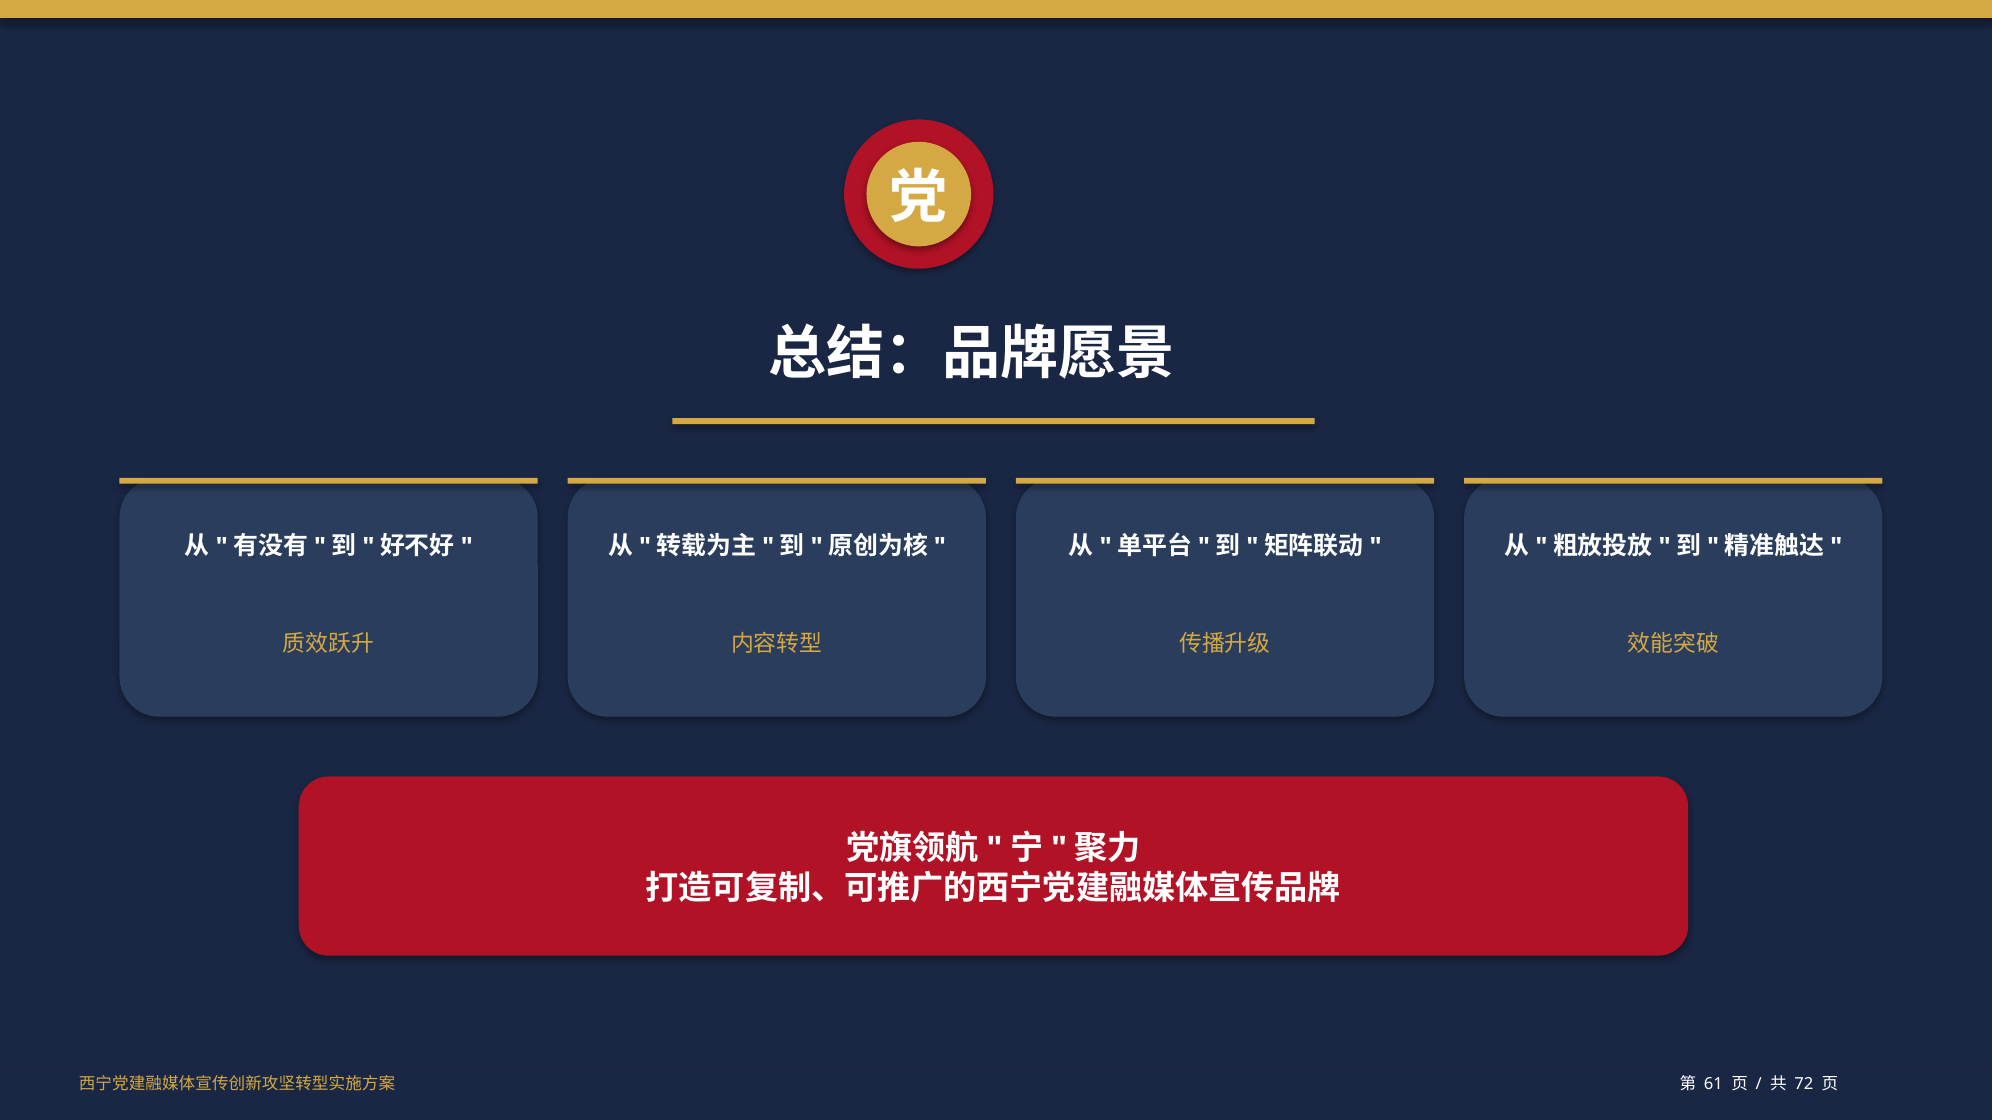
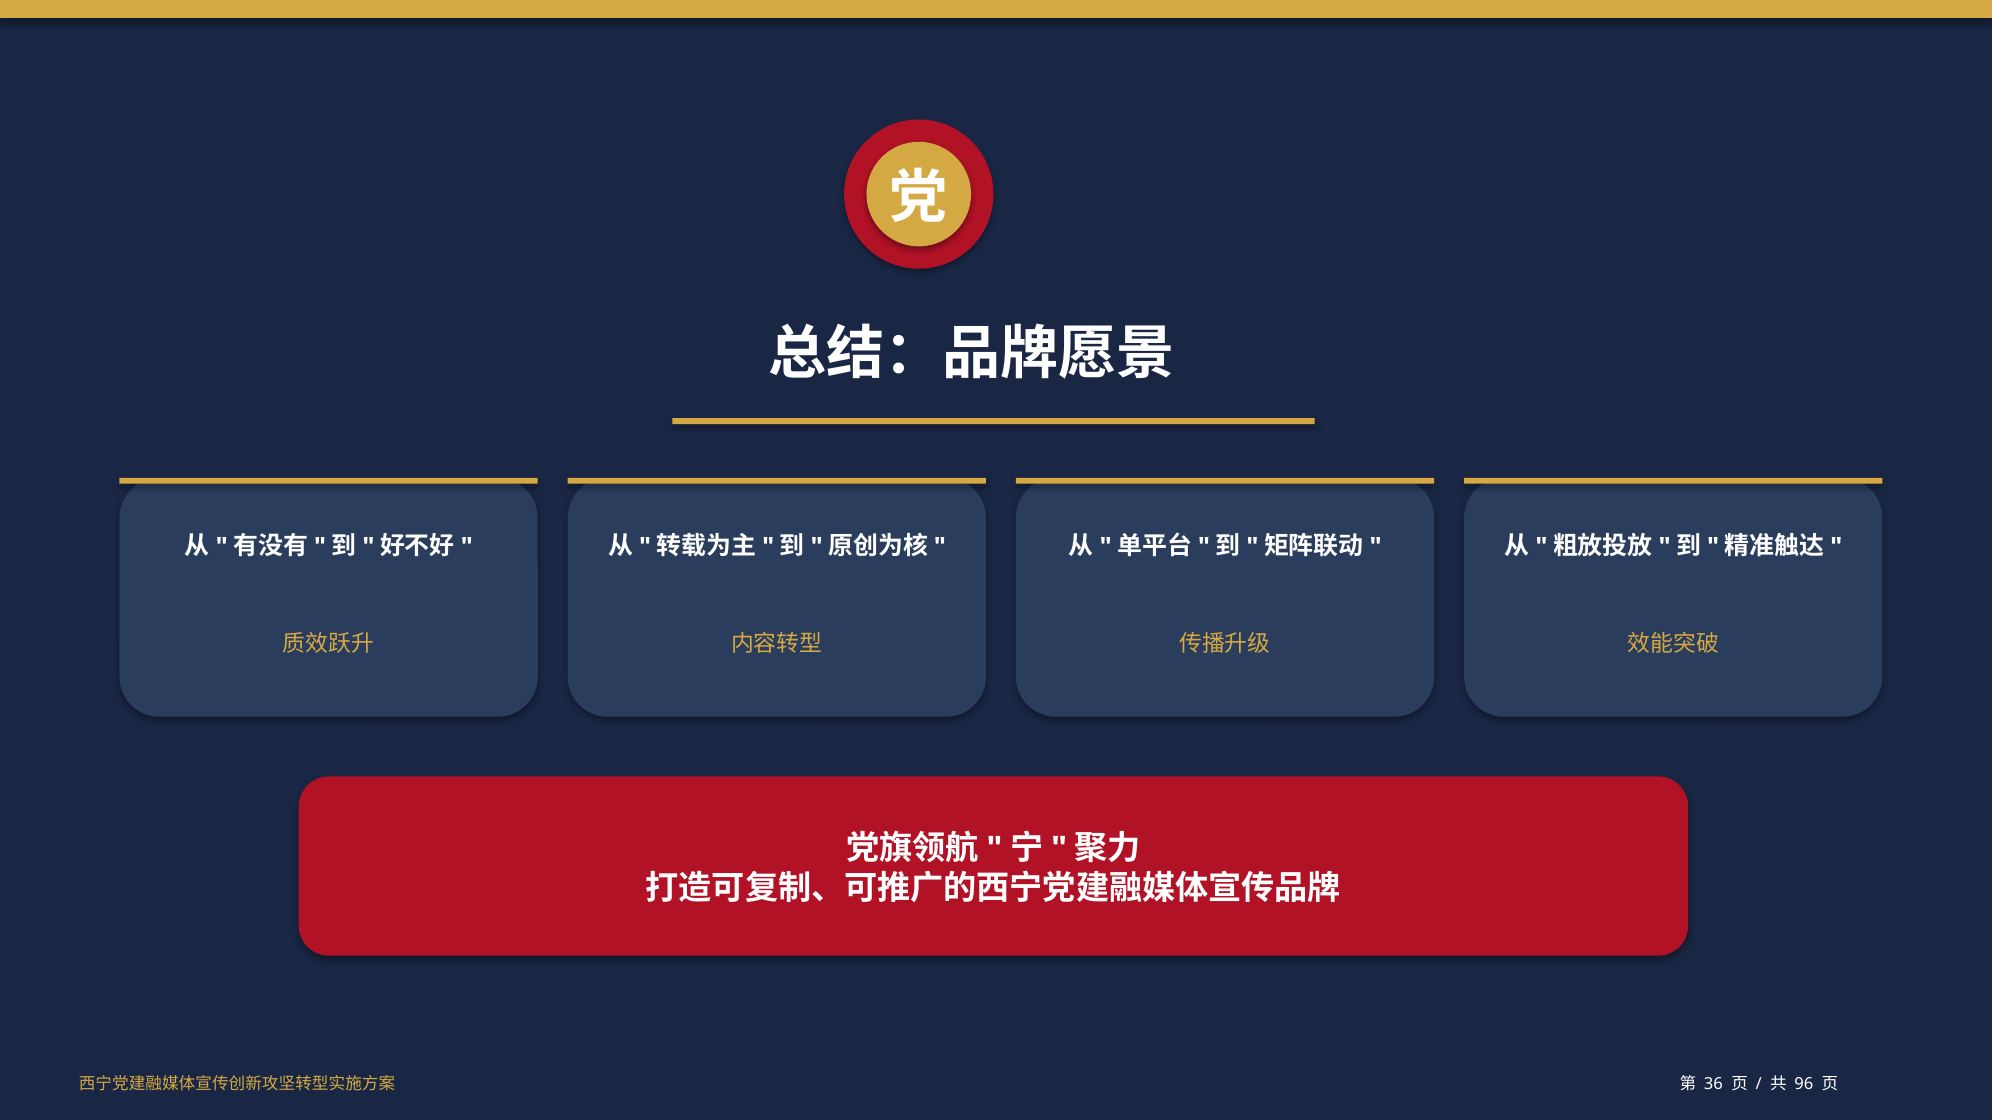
61: 61 -> 36
72: 72 -> 96
